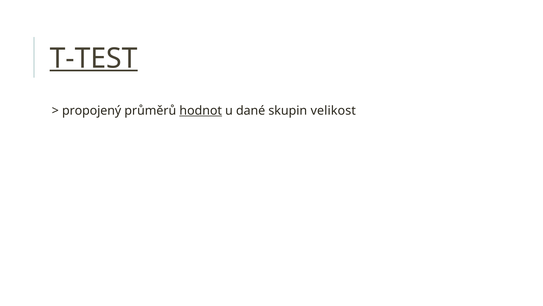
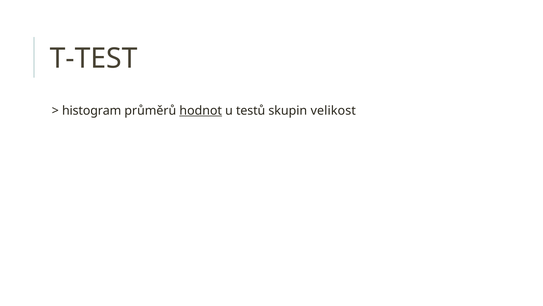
T-TEST underline: present -> none
propojený: propojený -> histogram
dané: dané -> testů
